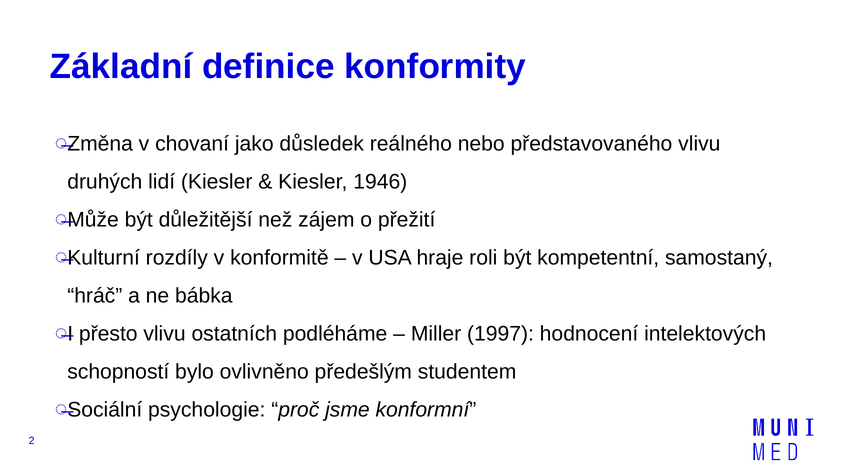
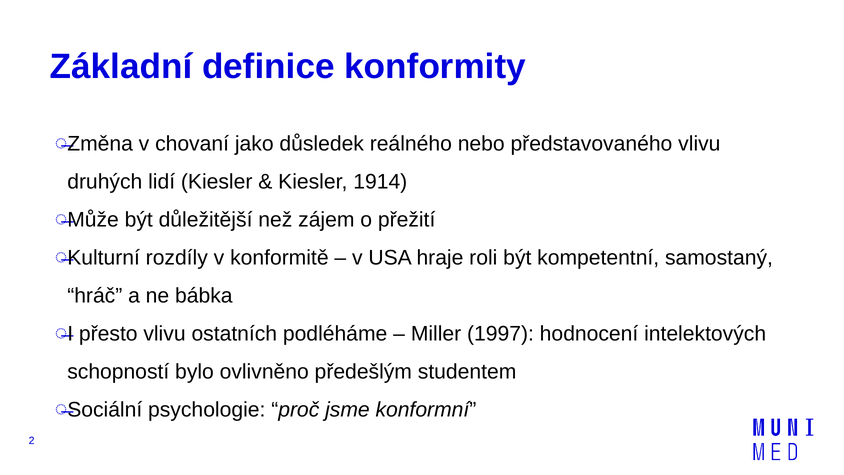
1946: 1946 -> 1914
